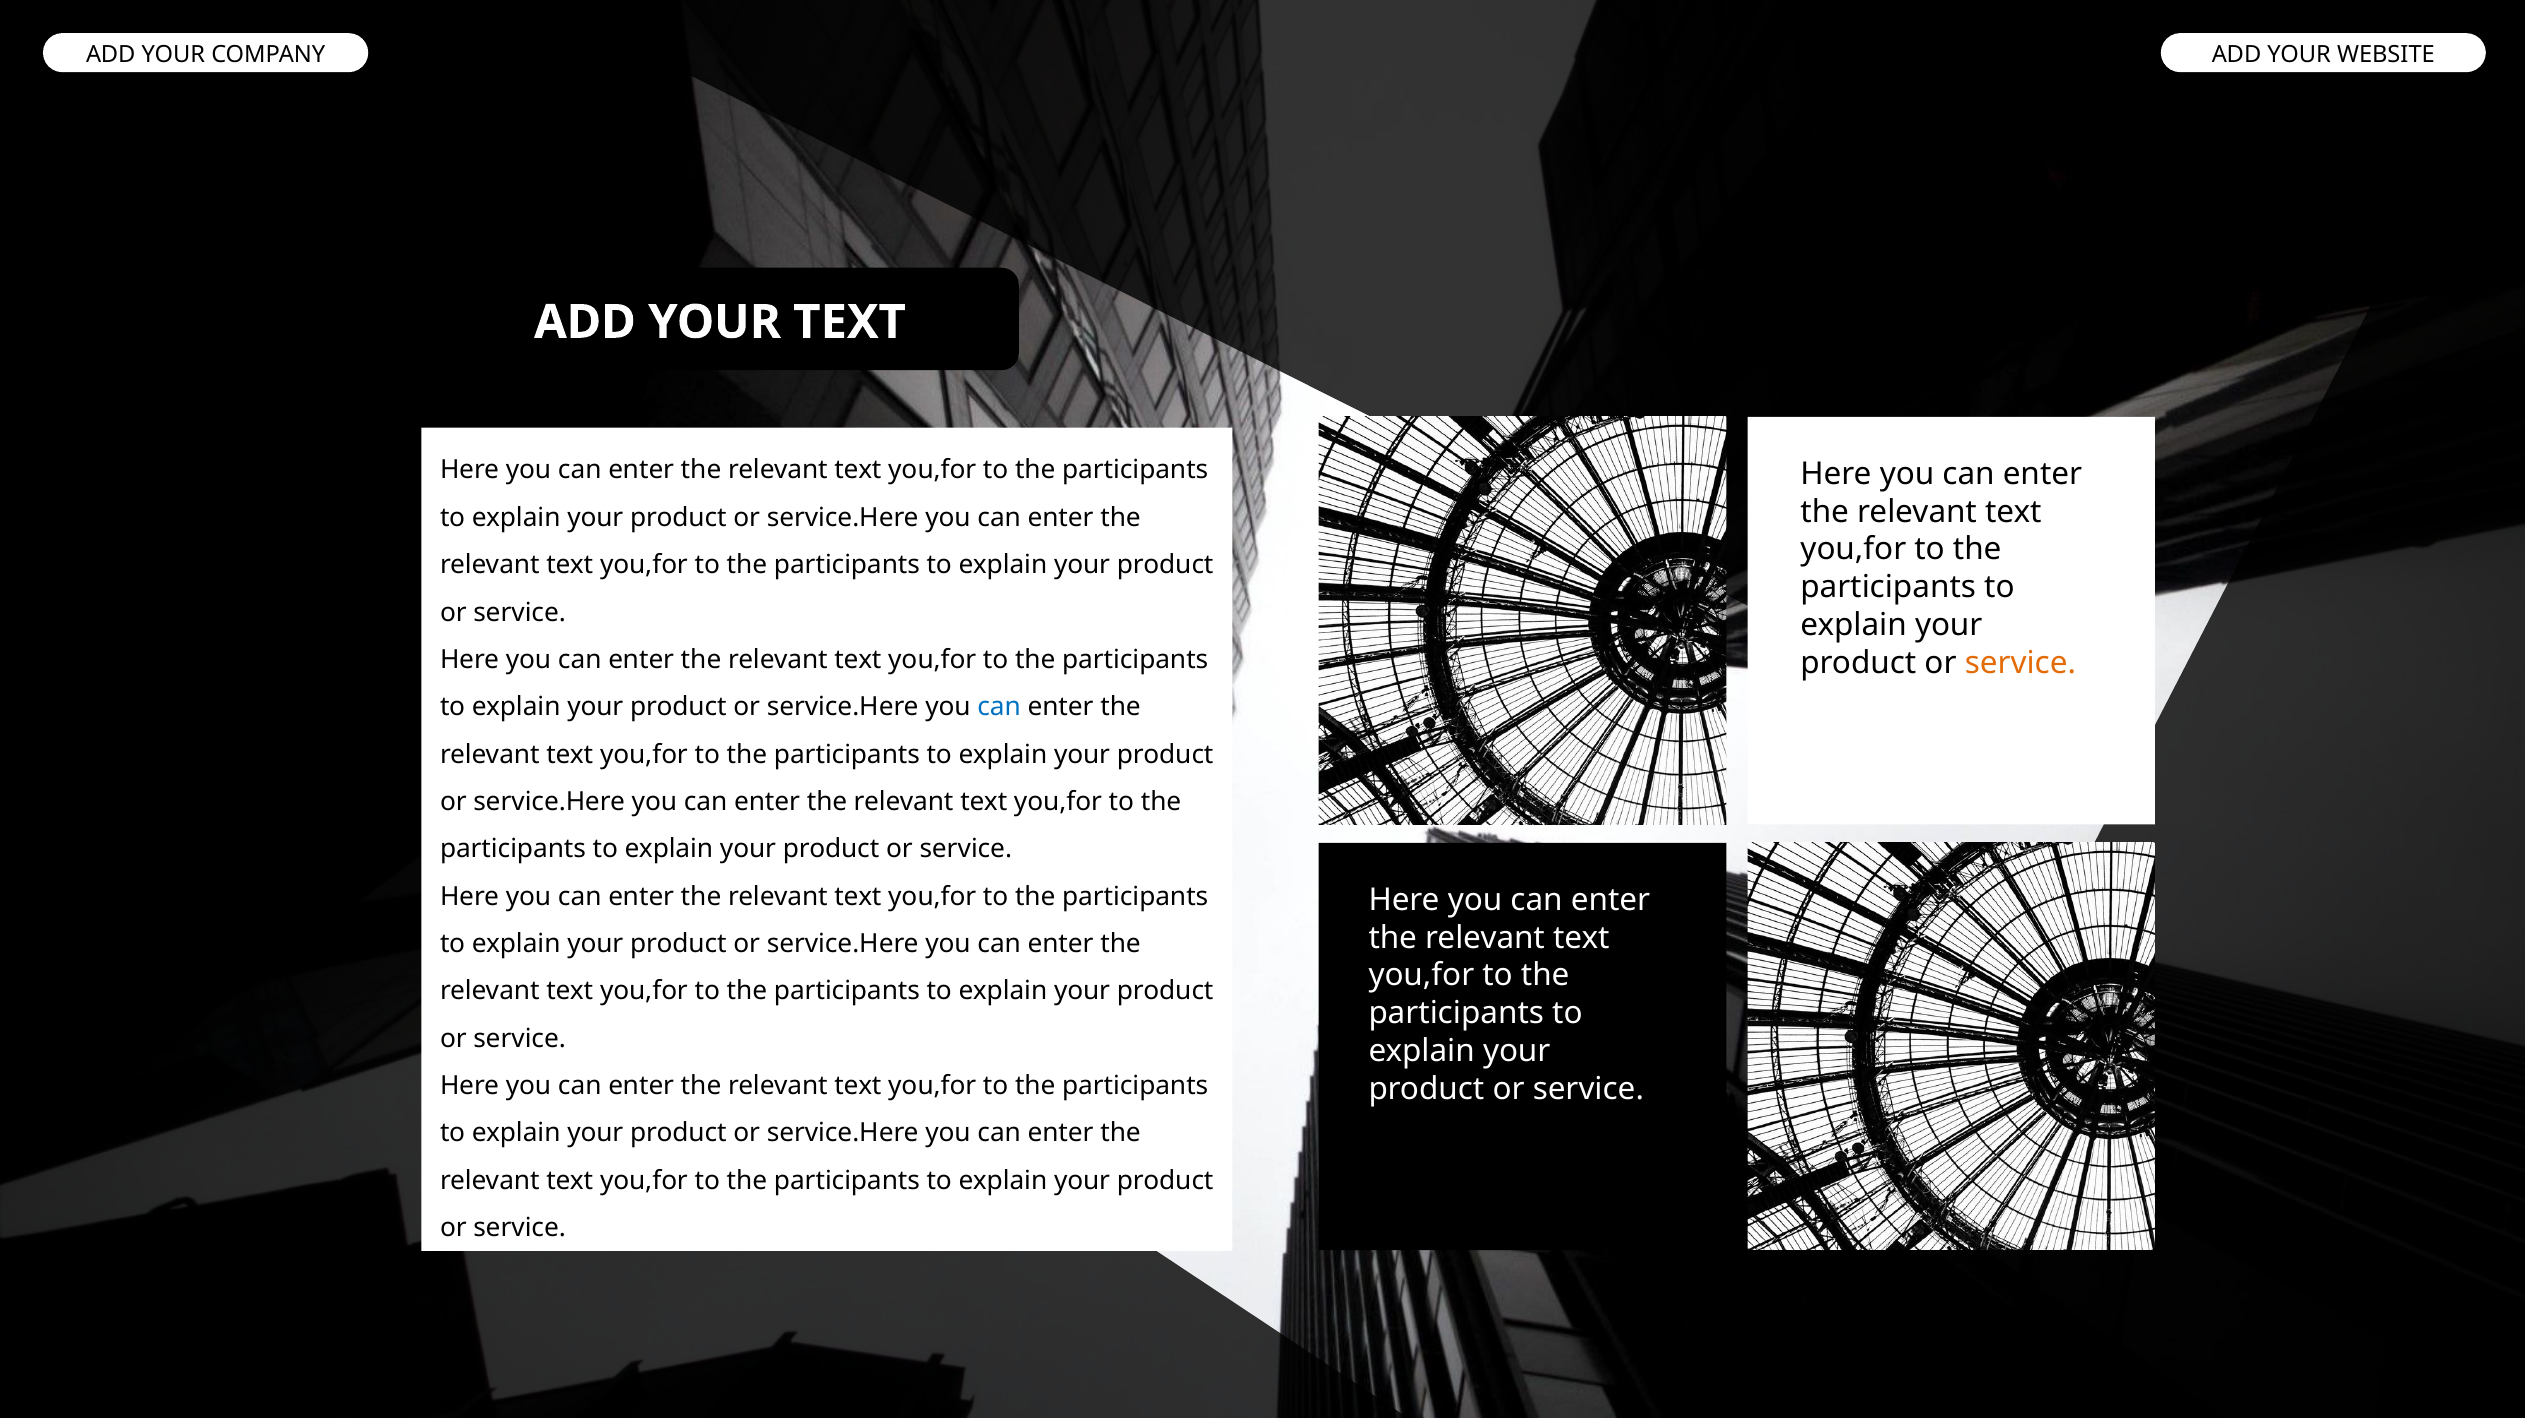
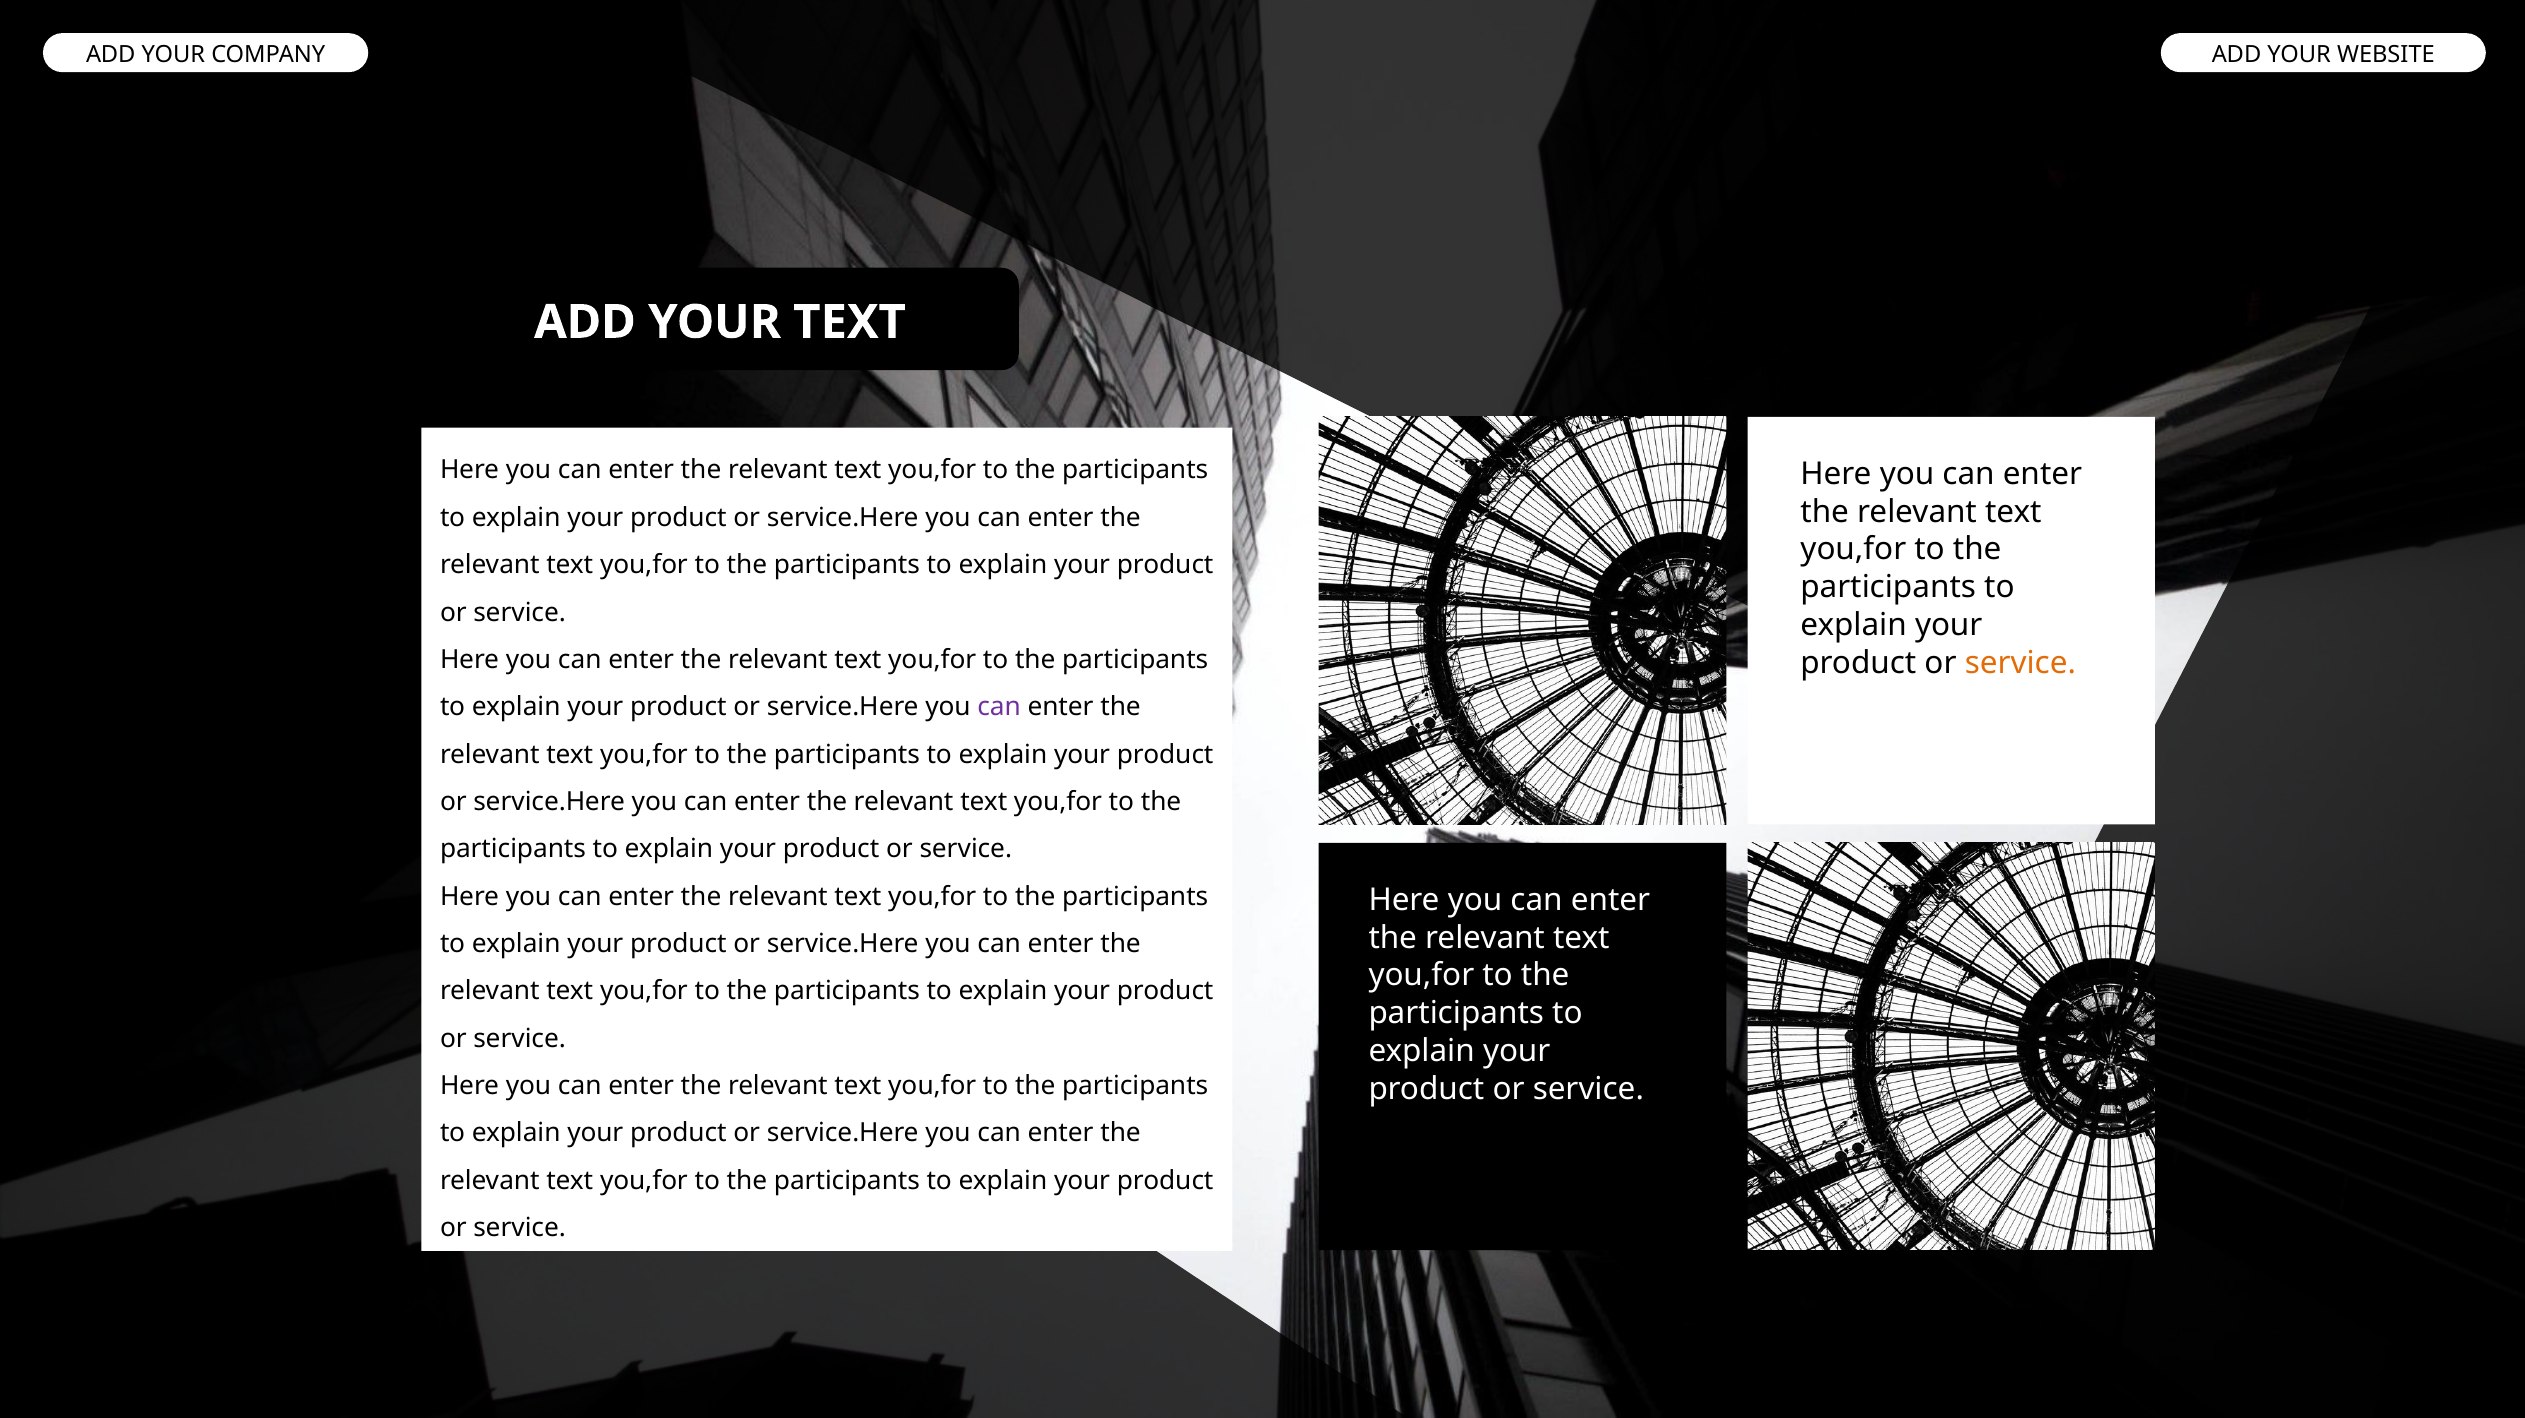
can at (999, 707) colour: blue -> purple
